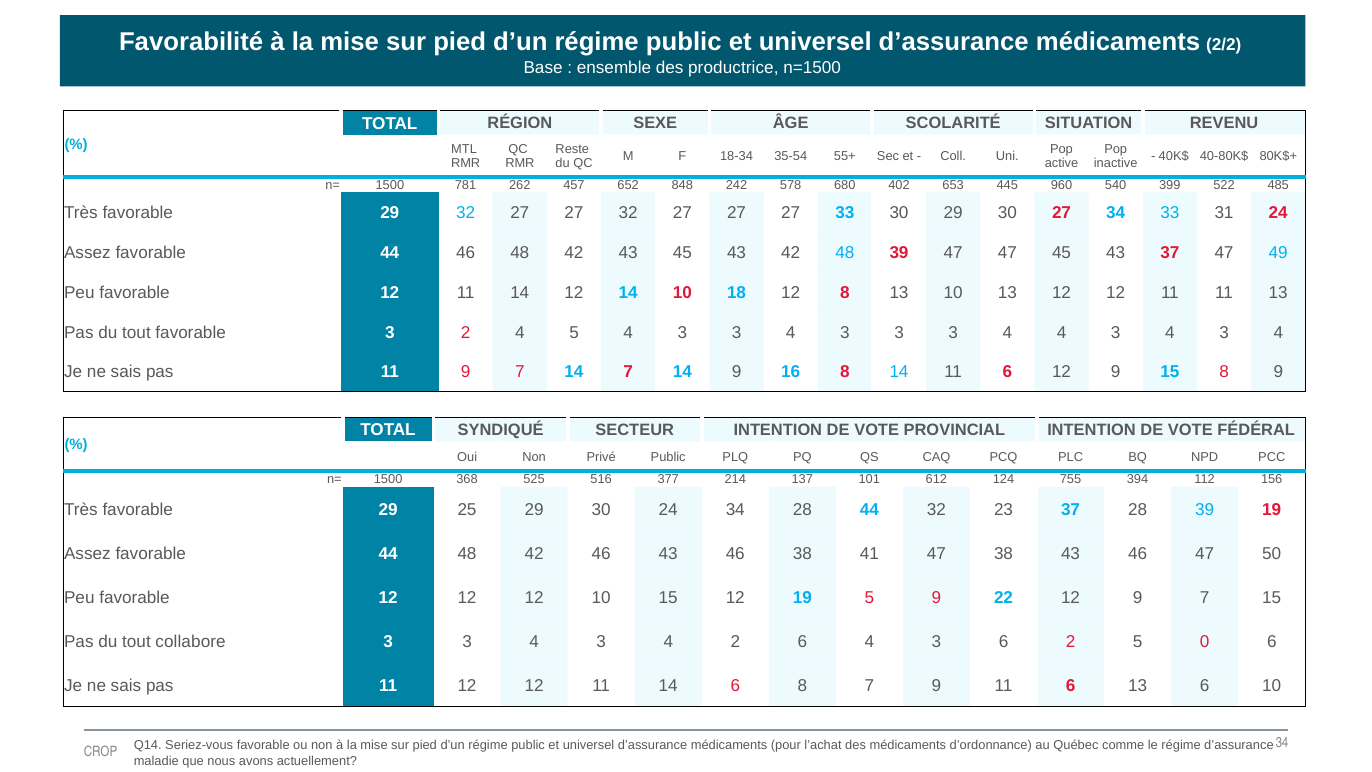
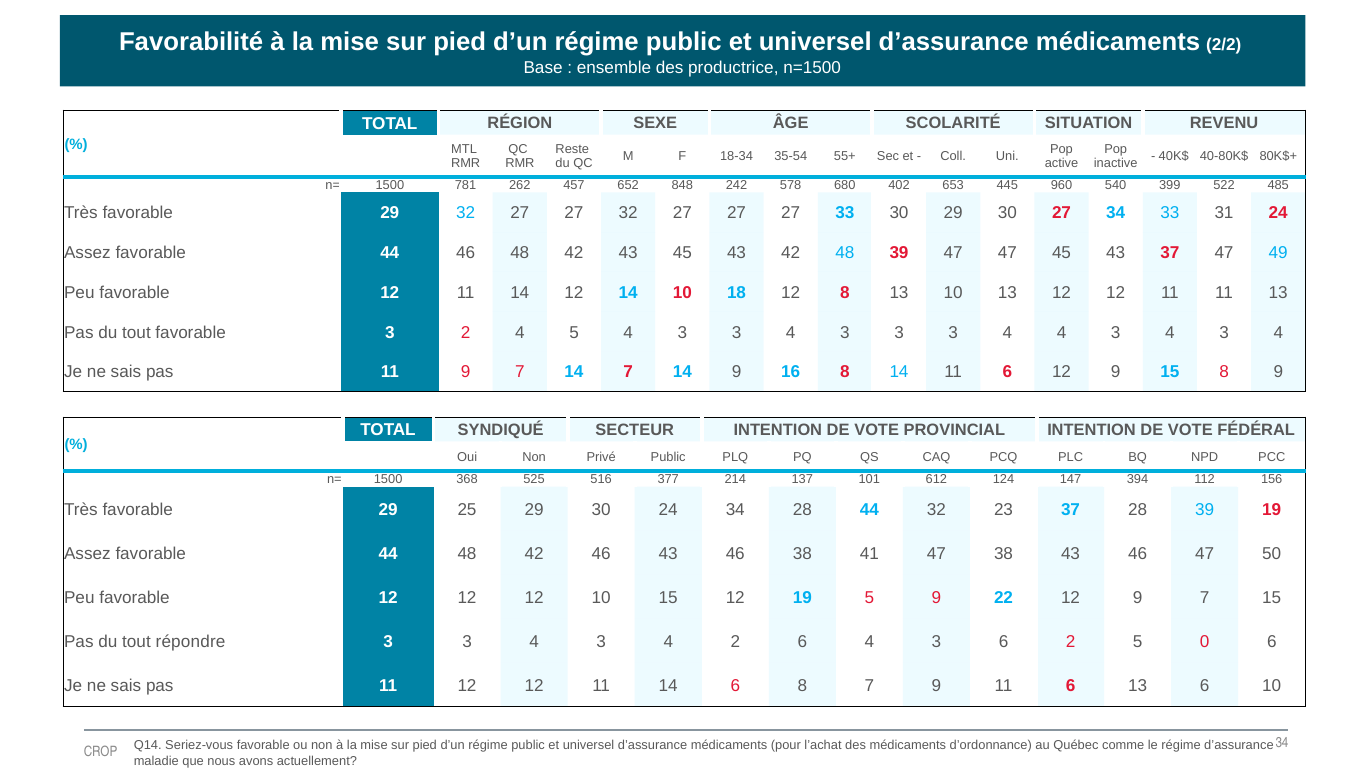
755: 755 -> 147
collabore: collabore -> répondre
